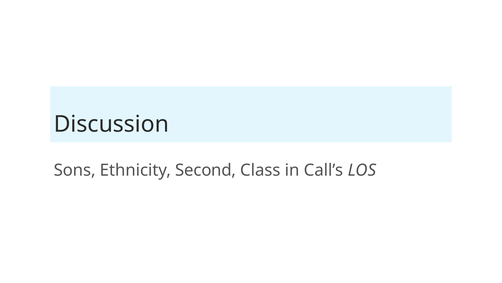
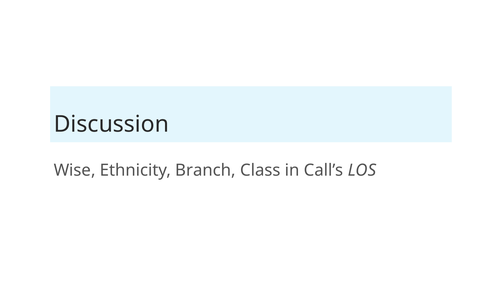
Sons: Sons -> Wise
Second: Second -> Branch
